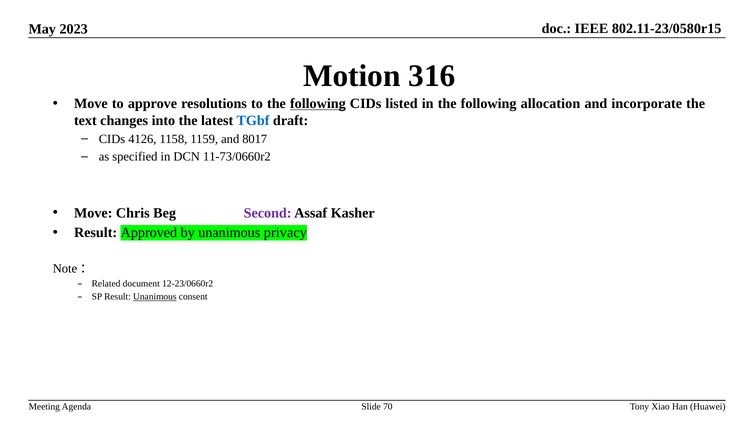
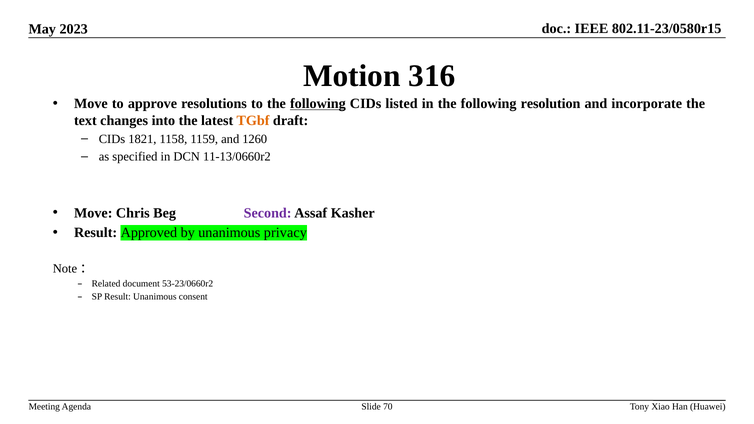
allocation: allocation -> resolution
TGbf colour: blue -> orange
4126: 4126 -> 1821
8017: 8017 -> 1260
11-73/0660r2: 11-73/0660r2 -> 11-13/0660r2
12-23/0660r2: 12-23/0660r2 -> 53-23/0660r2
Unanimous at (155, 297) underline: present -> none
